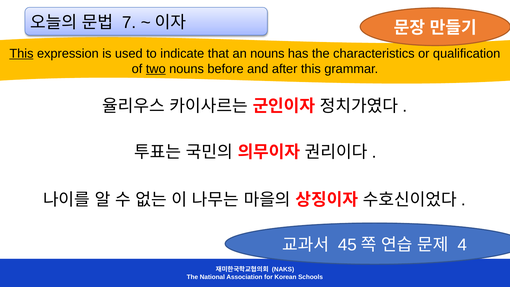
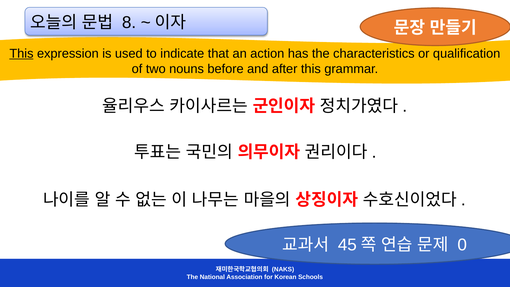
7: 7 -> 8
an nouns: nouns -> action
two underline: present -> none
4: 4 -> 0
